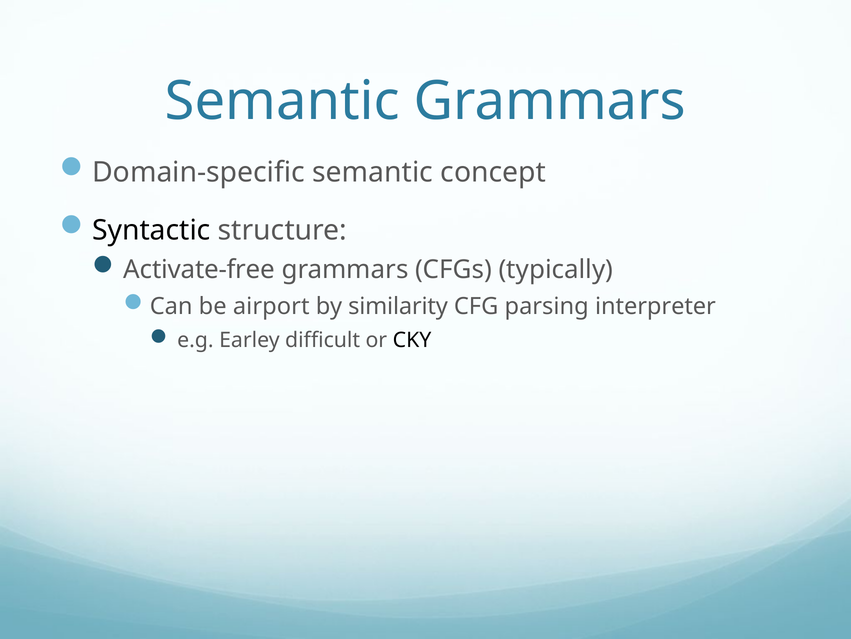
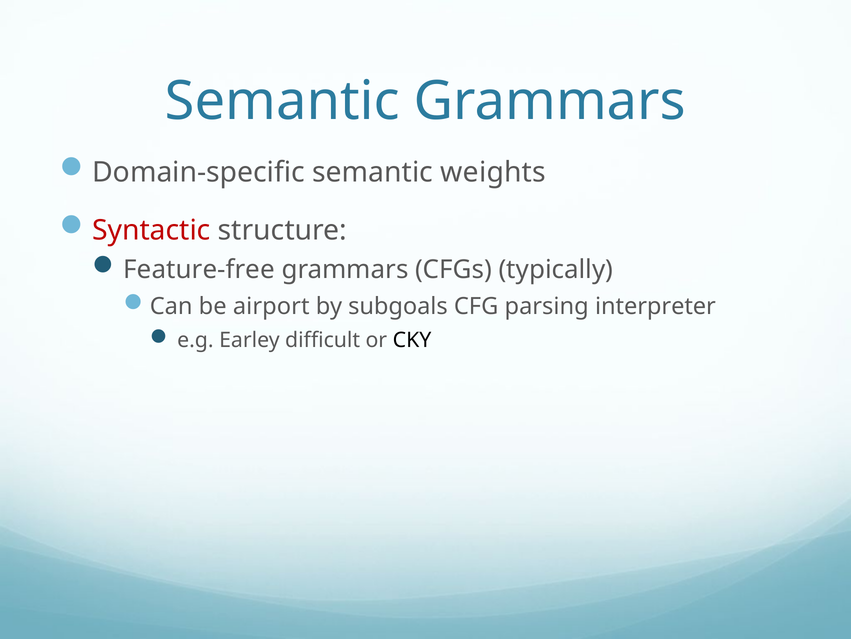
concept: concept -> weights
Syntactic colour: black -> red
Activate-free: Activate-free -> Feature-free
similarity: similarity -> subgoals
